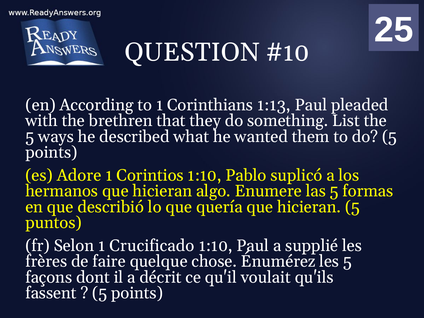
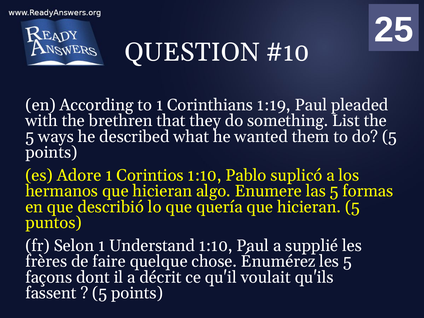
1:13: 1:13 -> 1:19
Crucificado: Crucificado -> Understand
